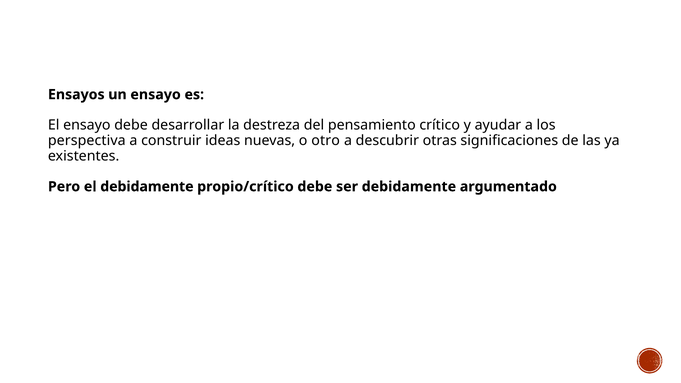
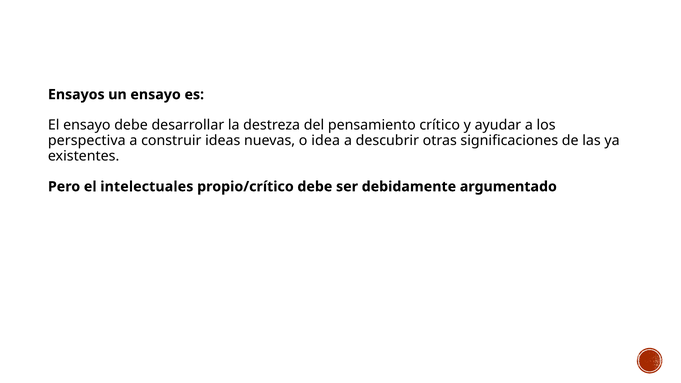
otro: otro -> idea
el debidamente: debidamente -> intelectuales
